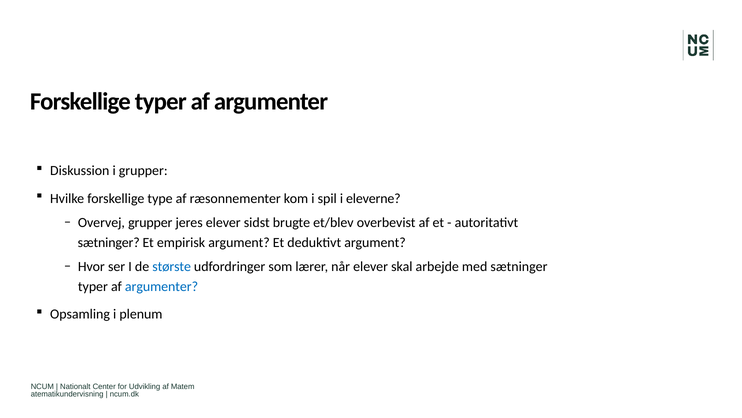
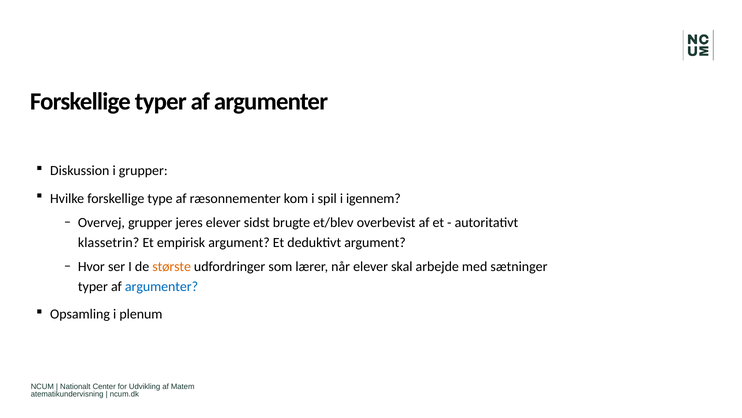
eleverne: eleverne -> igennem
sætninger at (109, 242): sætninger -> klassetrin
største colour: blue -> orange
